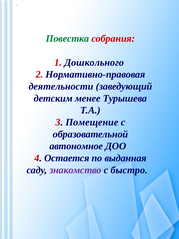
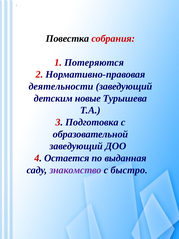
Повестка colour: green -> black
Дошкольного: Дошкольного -> Потеряются
менее: менее -> новые
Помещение: Помещение -> Подготовка
автономное at (76, 146): автономное -> заведующий
